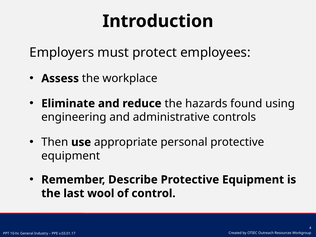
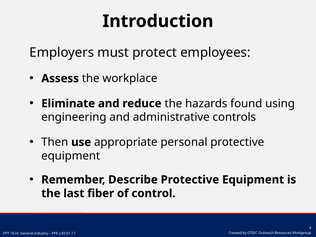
wool: wool -> fiber
